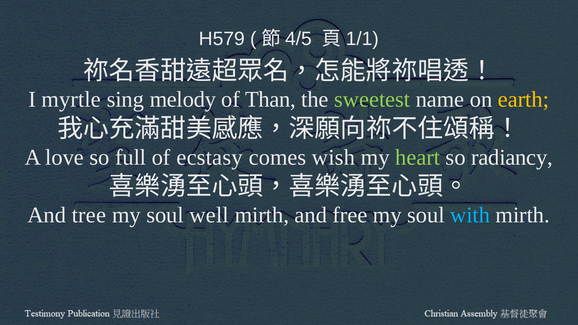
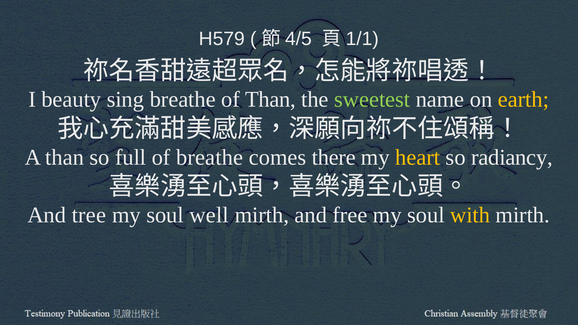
myrtle: myrtle -> beauty
sing melody: melody -> breathe
A love: love -> than
of ecstasy: ecstasy -> breathe
wish: wish -> there
heart colour: light green -> yellow
with colour: light blue -> yellow
